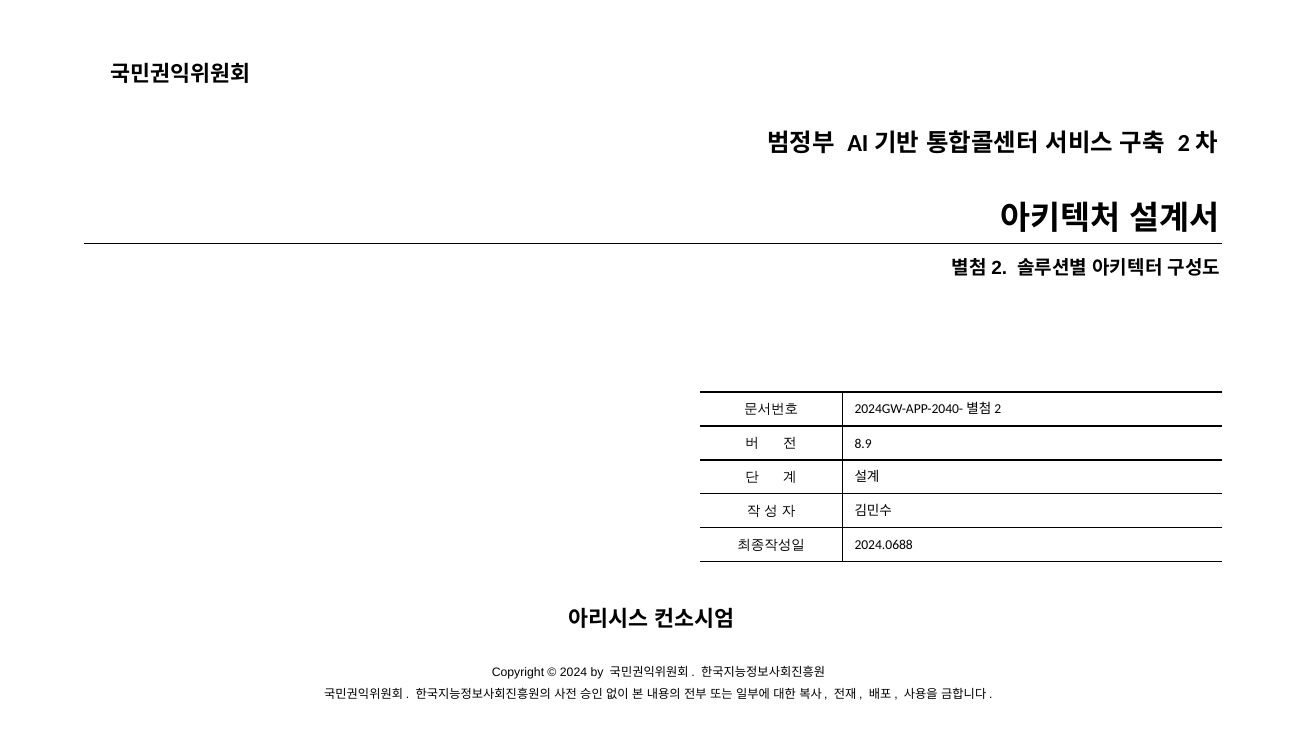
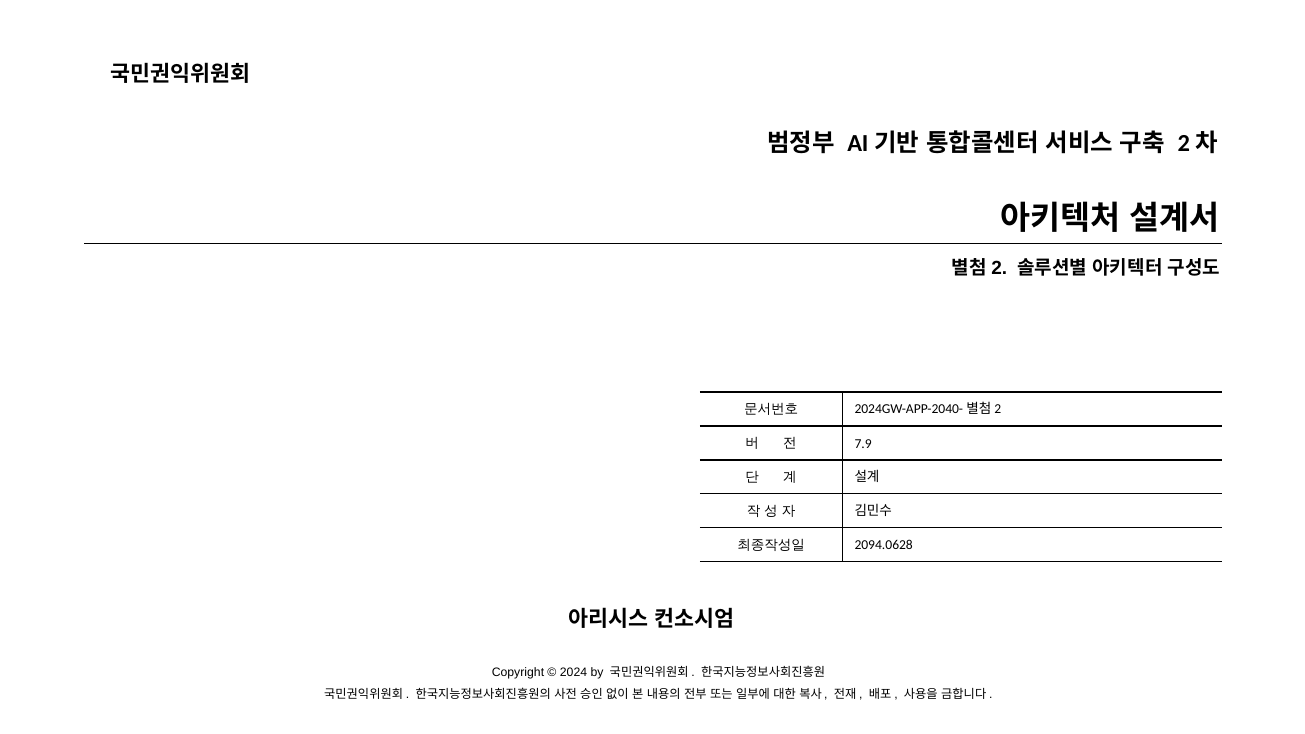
8.9: 8.9 -> 7.9
2024.0688: 2024.0688 -> 2094.0628
